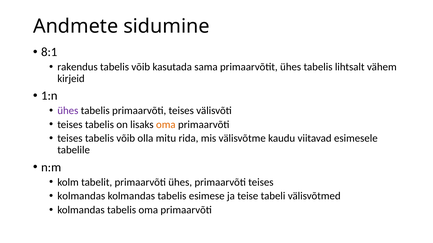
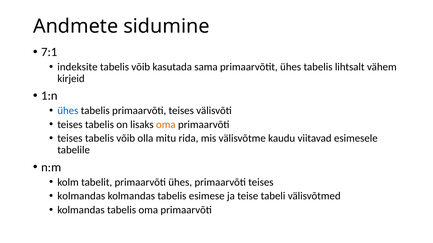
8:1: 8:1 -> 7:1
rakendus: rakendus -> indeksite
ühes at (68, 111) colour: purple -> blue
